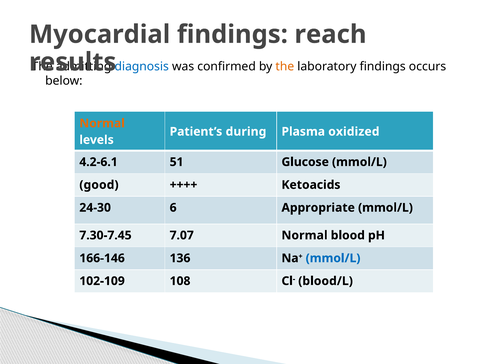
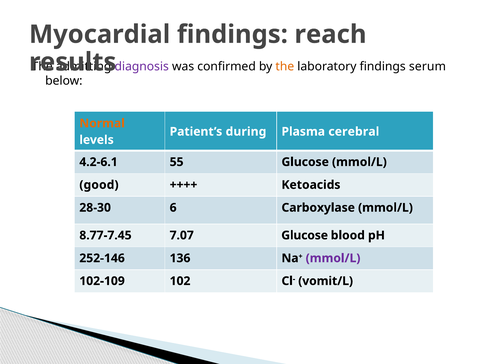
diagnosis colour: blue -> purple
occurs: occurs -> serum
oxidized: oxidized -> cerebral
51: 51 -> 55
24-30: 24-30 -> 28-30
Appropriate: Appropriate -> Carboxylase
7.30-7.45: 7.30-7.45 -> 8.77-7.45
7.07 Normal: Normal -> Glucose
166-146: 166-146 -> 252-146
mmol/L at (333, 258) colour: blue -> purple
108: 108 -> 102
blood/L: blood/L -> vomit/L
